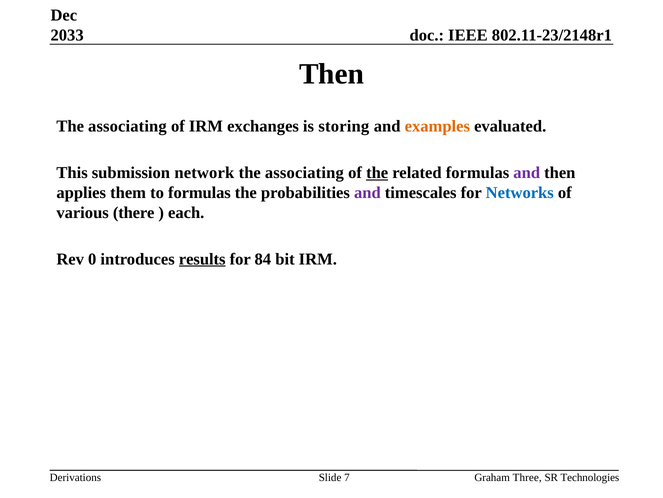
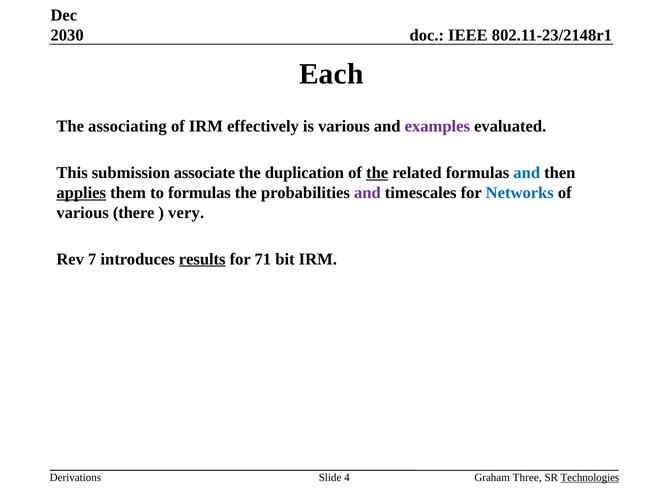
2033: 2033 -> 2030
Then at (331, 74): Then -> Each
exchanges: exchanges -> effectively
is storing: storing -> various
examples colour: orange -> purple
network: network -> associate
associating at (304, 172): associating -> duplication
and at (527, 172) colour: purple -> blue
applies underline: none -> present
each: each -> very
0: 0 -> 7
84: 84 -> 71
7: 7 -> 4
Technologies underline: none -> present
